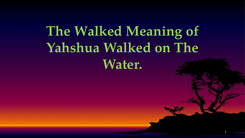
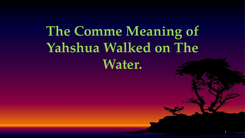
The Walked: Walked -> Comme
